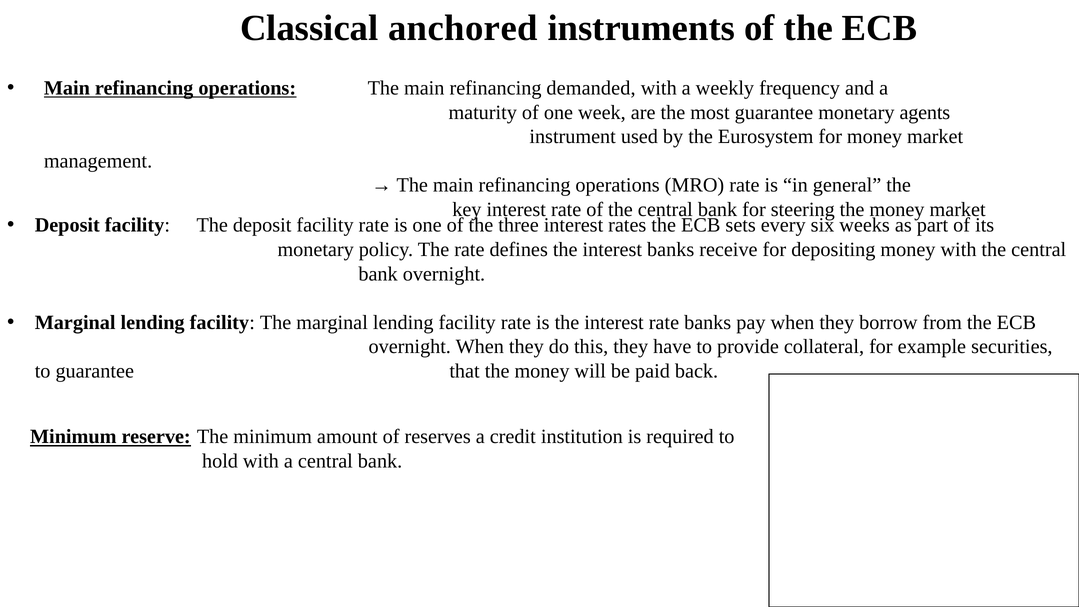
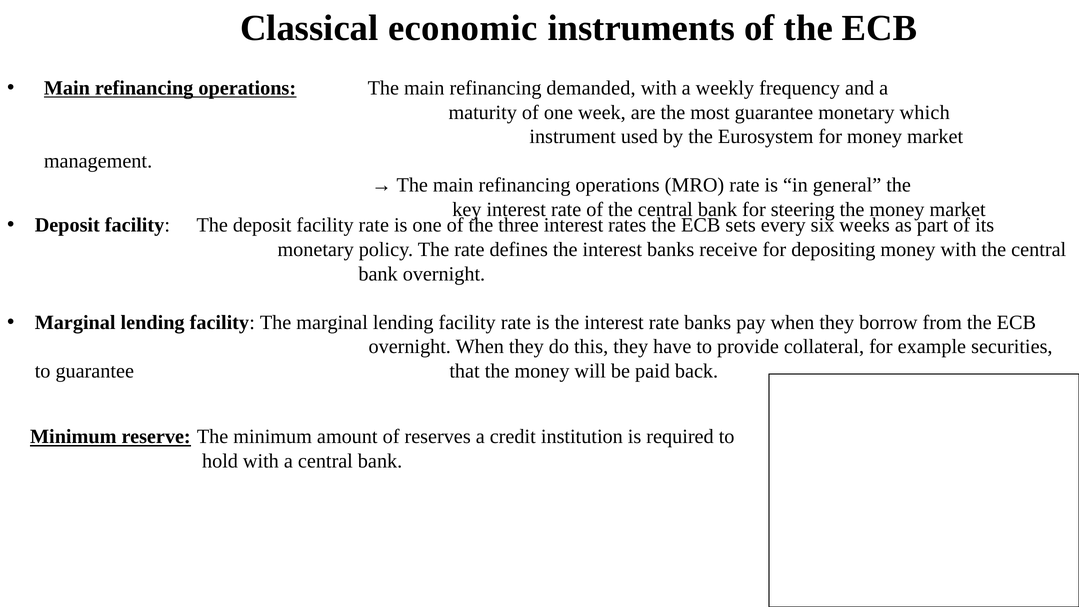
anchored: anchored -> economic
agents: agents -> which
